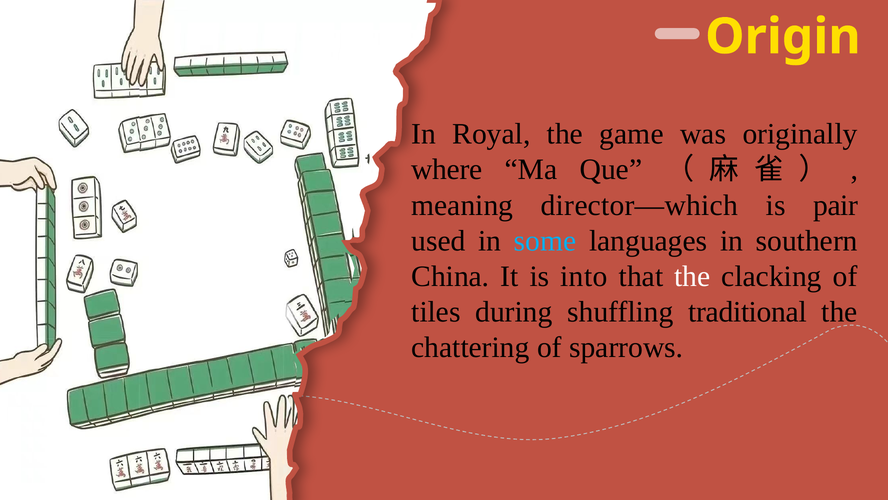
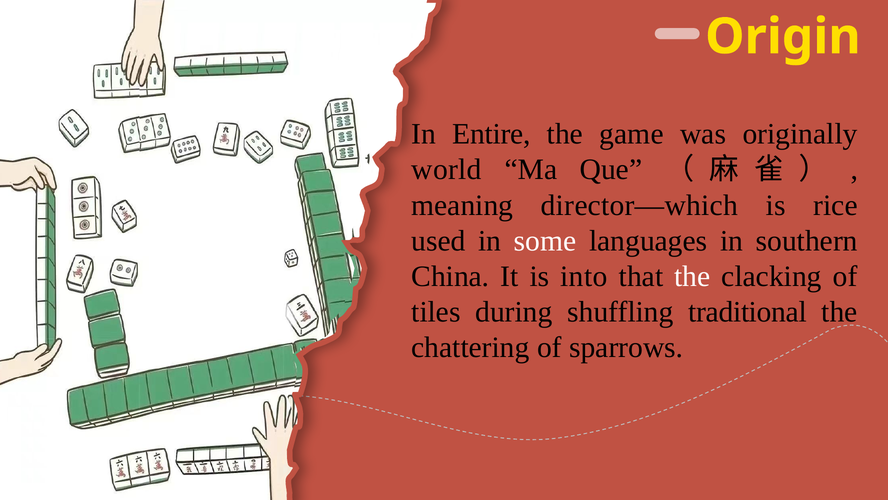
Royal: Royal -> Entire
where: where -> world
pair: pair -> rice
some colour: light blue -> white
